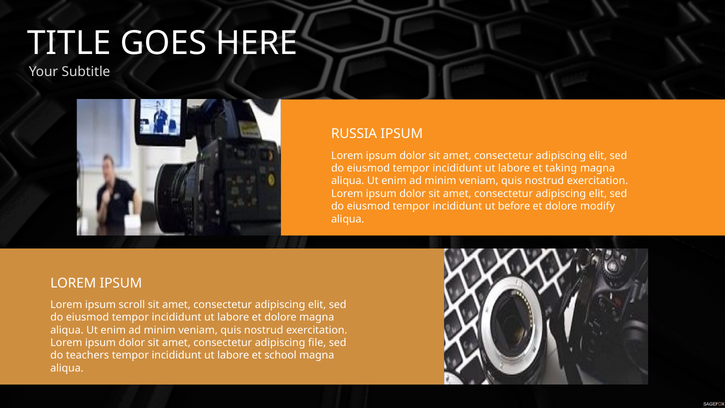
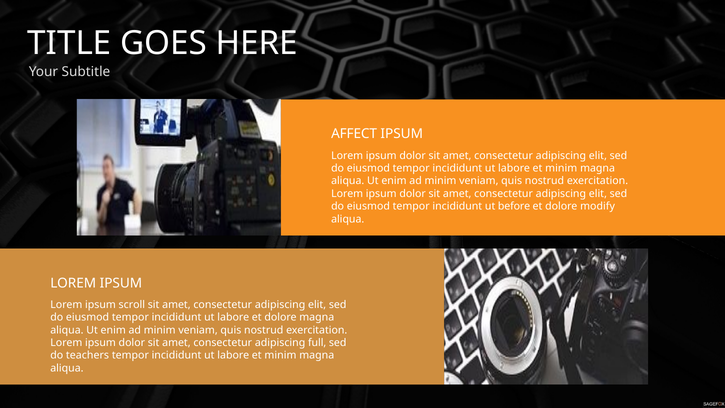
RUSSIA: RUSSIA -> AFFECT
taking at (561, 168): taking -> minim
file: file -> full
school at (280, 355): school -> minim
